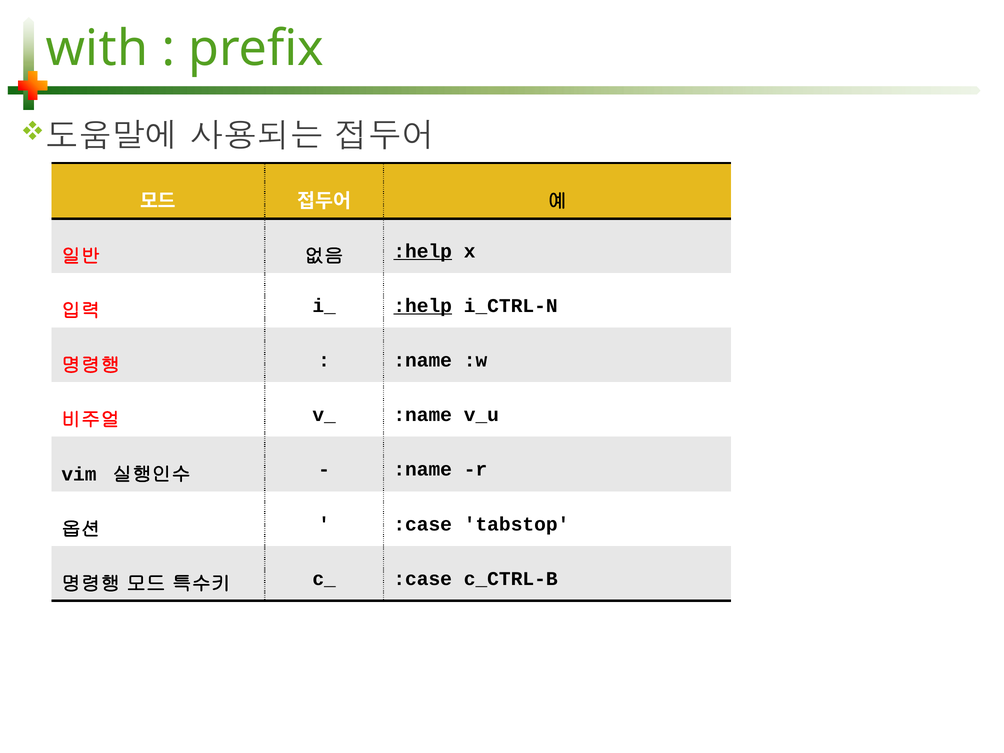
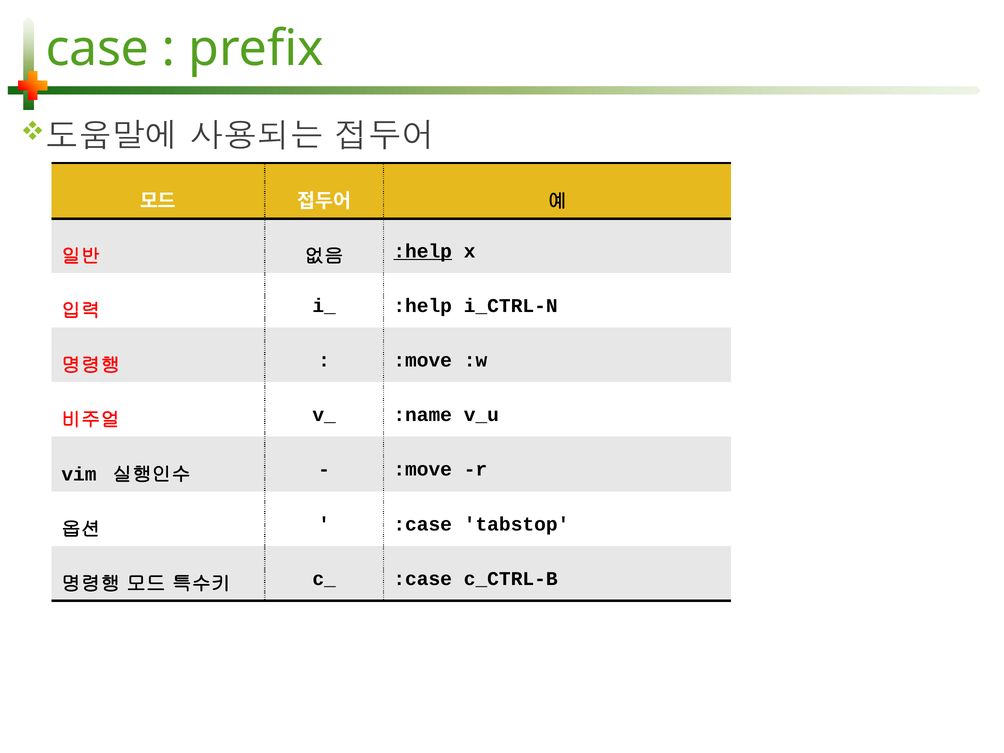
with: with -> case
:help at (423, 306) underline: present -> none
:name at (423, 360): :name -> :move
:name at (423, 470): :name -> :move
